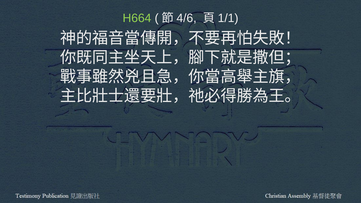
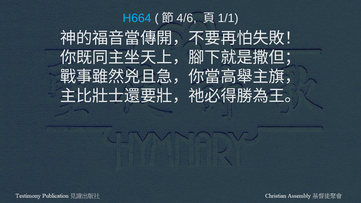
H664 colour: light green -> light blue
